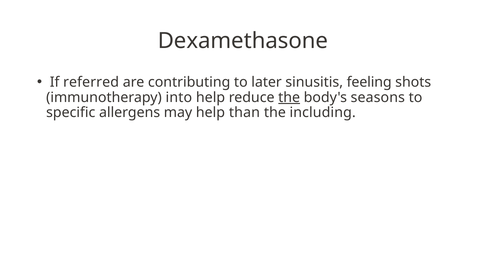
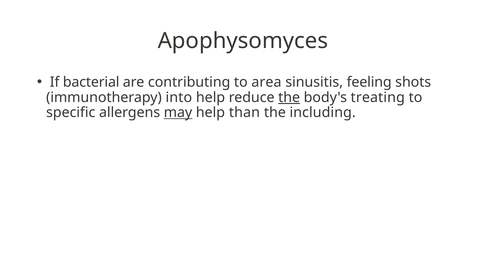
Dexamethasone: Dexamethasone -> Apophysomyces
referred: referred -> bacterial
later: later -> area
seasons: seasons -> treating
may underline: none -> present
